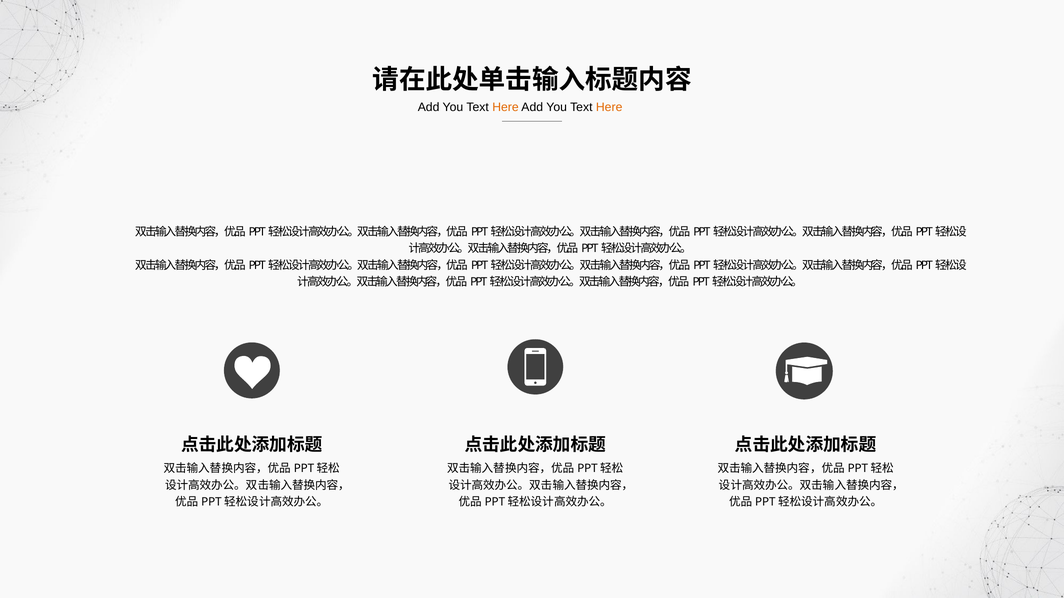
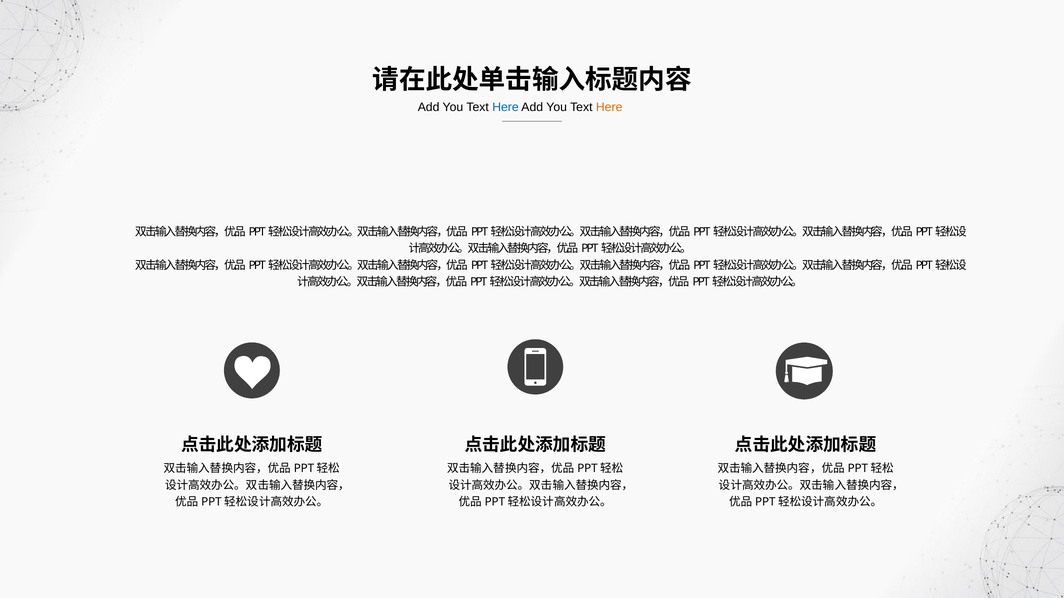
Here at (505, 108) colour: orange -> blue
